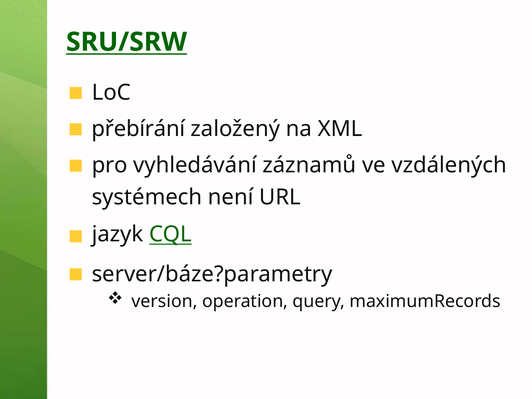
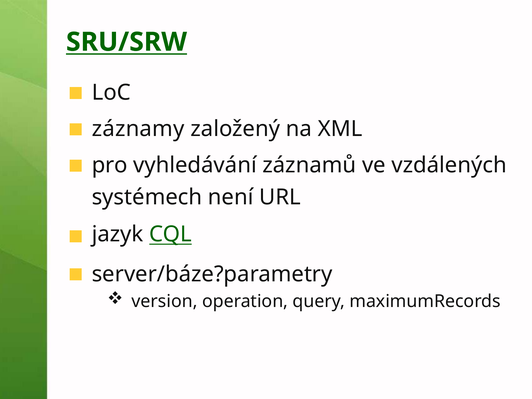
přebírání: přebírání -> záznamy
